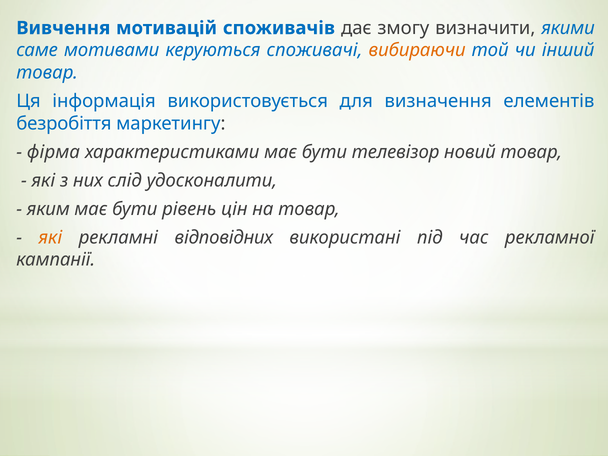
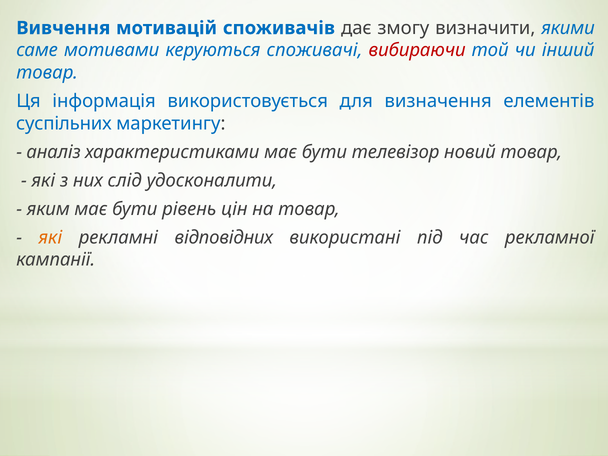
вибираючи colour: orange -> red
безробіття: безробіття -> суспільних
фірма: фірма -> аналіз
